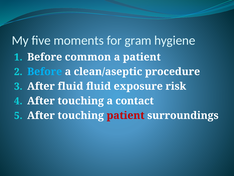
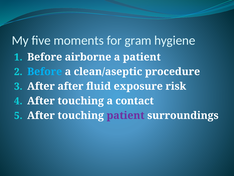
common: common -> airborne
After fluid: fluid -> after
patient at (126, 115) colour: red -> purple
